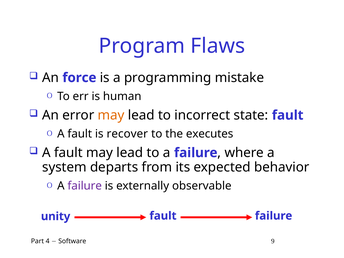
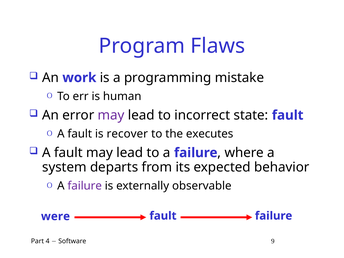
force: force -> work
may at (111, 115) colour: orange -> purple
unity: unity -> were
